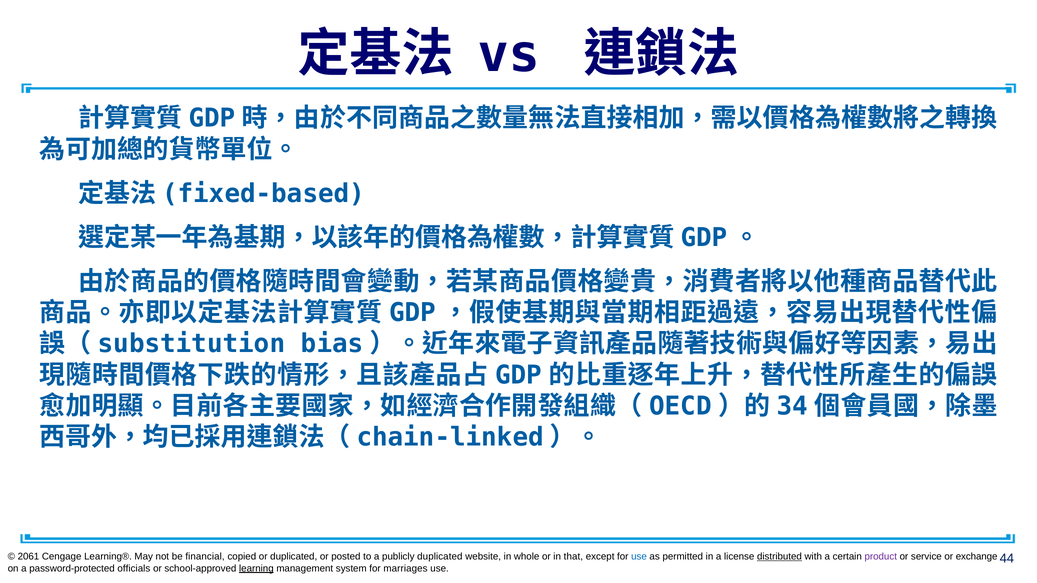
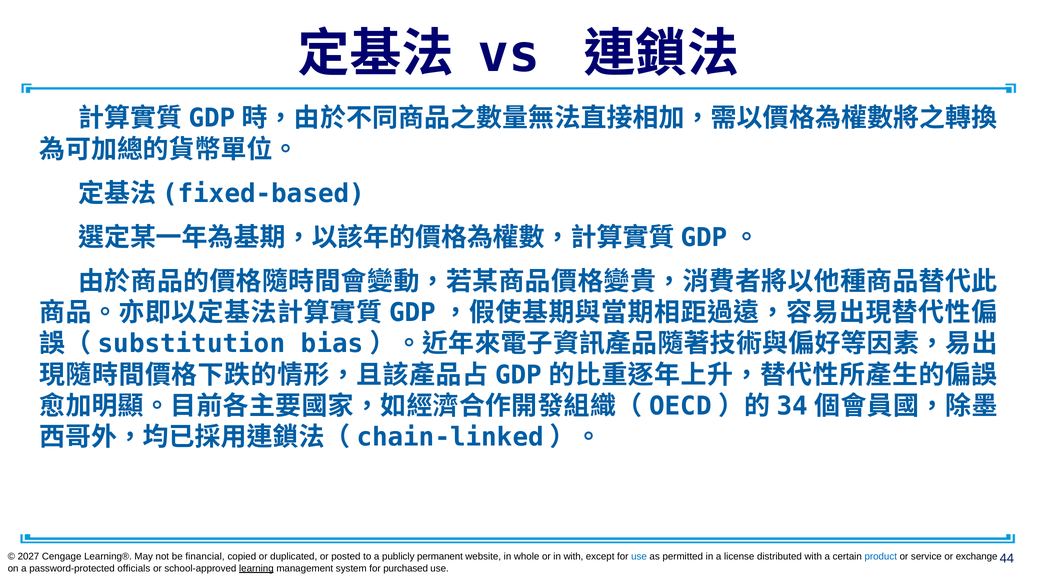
2061: 2061 -> 2027
publicly duplicated: duplicated -> permanent
in that: that -> with
distributed underline: present -> none
product colour: purple -> blue
marriages: marriages -> purchased
